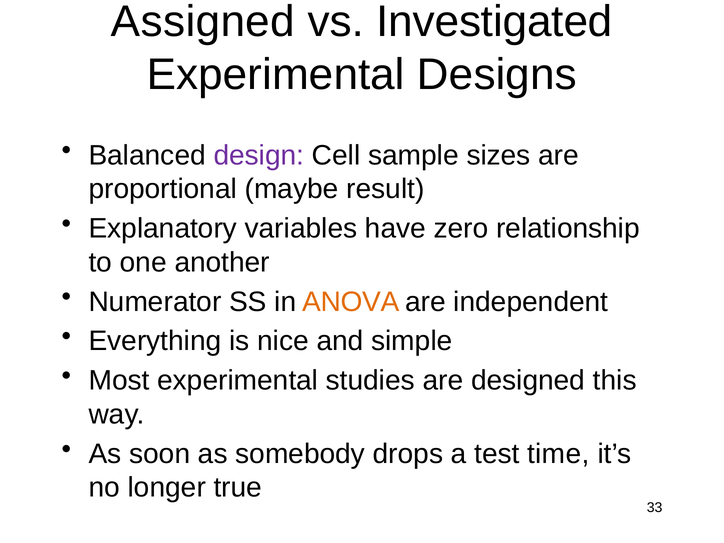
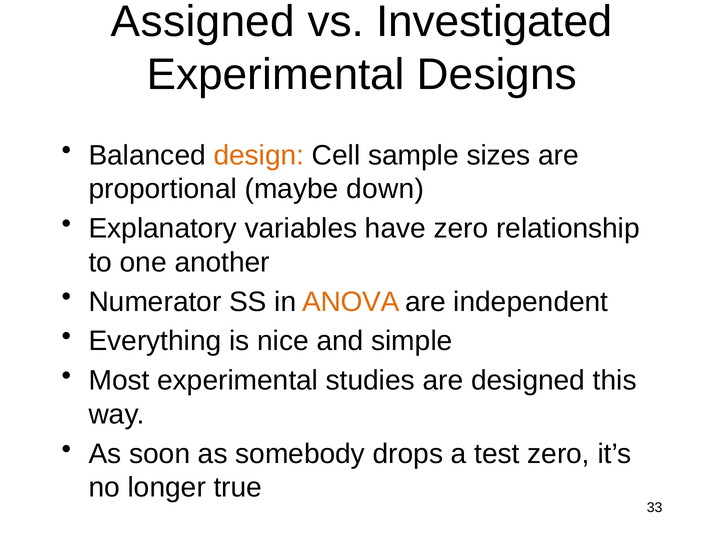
design colour: purple -> orange
result: result -> down
test time: time -> zero
